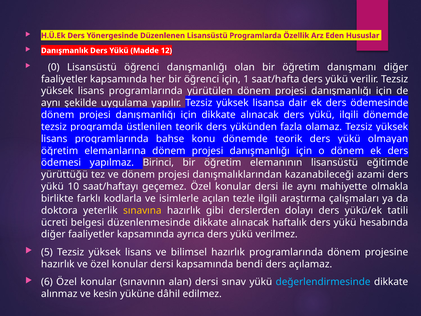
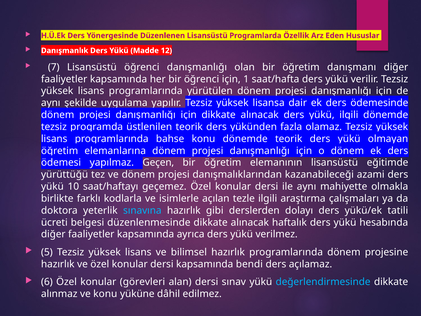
0: 0 -> 7
Birinci: Birinci -> Geçen
sınavına colour: yellow -> light blue
sınavının: sınavının -> görevleri
ve kesin: kesin -> konu
